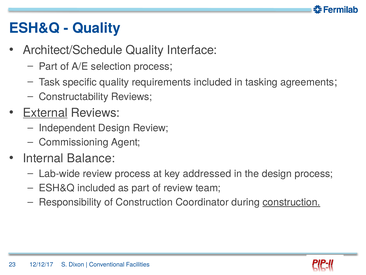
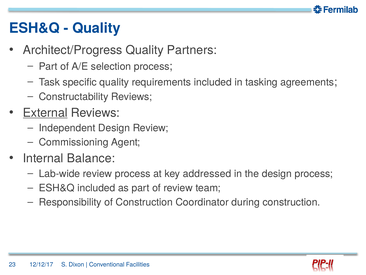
Architect/Schedule: Architect/Schedule -> Architect/Progress
Interface: Interface -> Partners
construction at (291, 202) underline: present -> none
